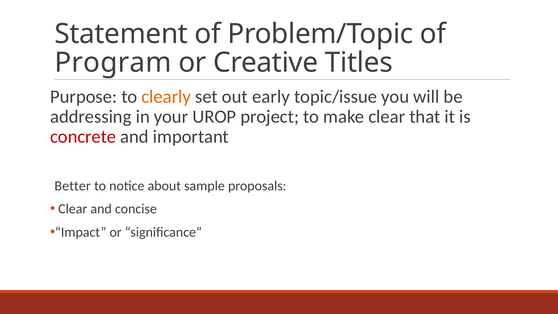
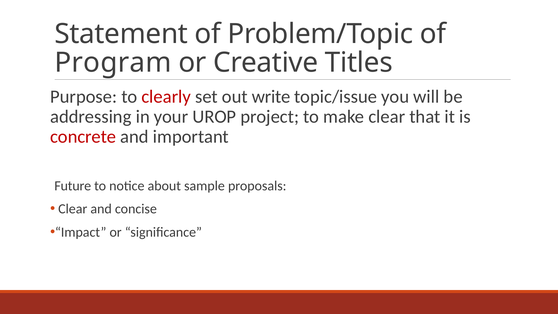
clearly colour: orange -> red
early: early -> write
Better: Better -> Future
